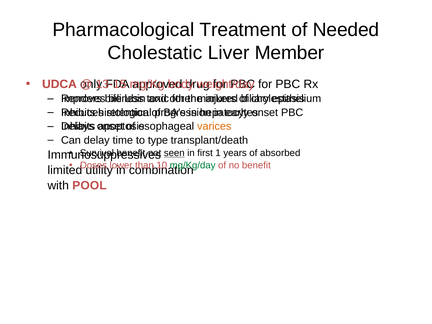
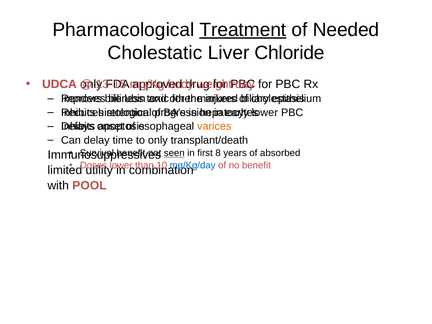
Treatment underline: none -> present
Member: Member -> Chloride
onset at (265, 112): onset -> lower
to type: type -> only
1: 1 -> 8
mg/Kg/day colour: green -> blue
